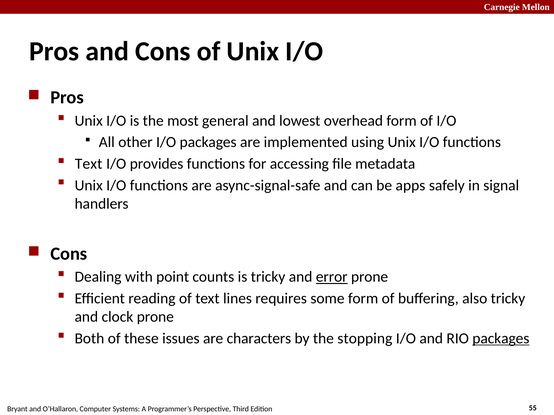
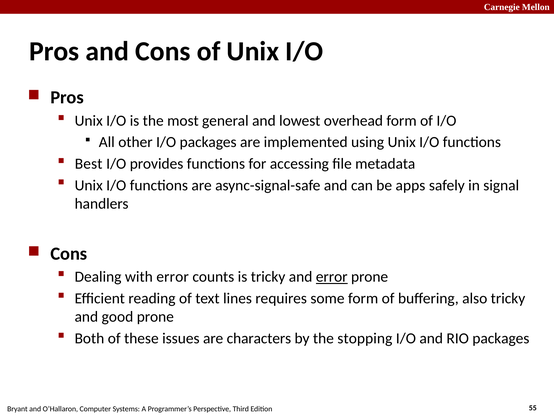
Text at (89, 164): Text -> Best
with point: point -> error
clock: clock -> good
packages at (501, 339) underline: present -> none
